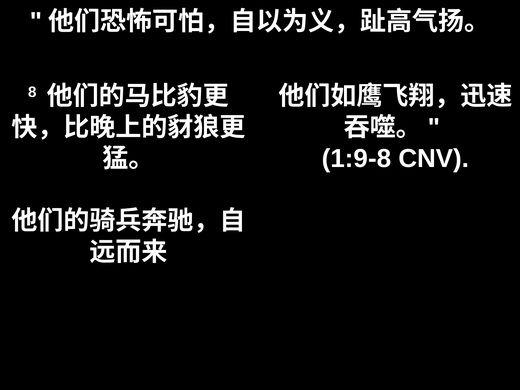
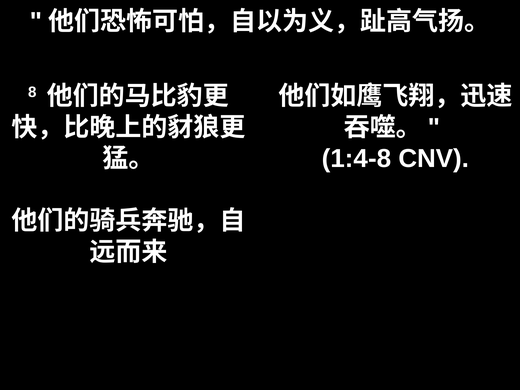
1:9-8: 1:9-8 -> 1:4-8
